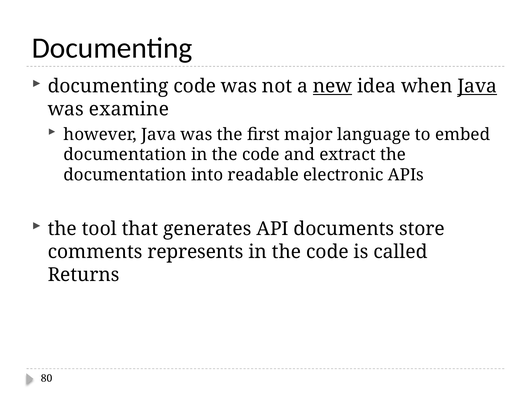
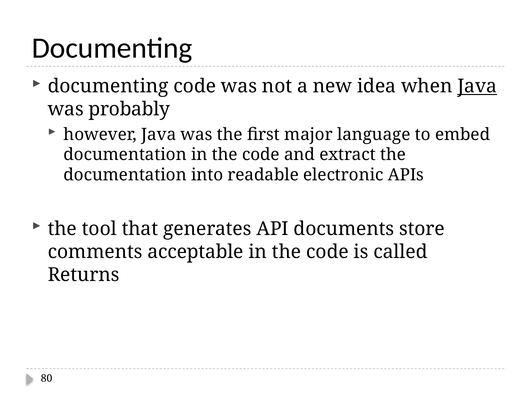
new underline: present -> none
examine: examine -> probably
represents: represents -> acceptable
